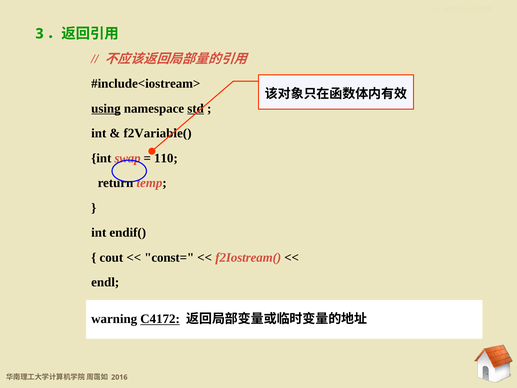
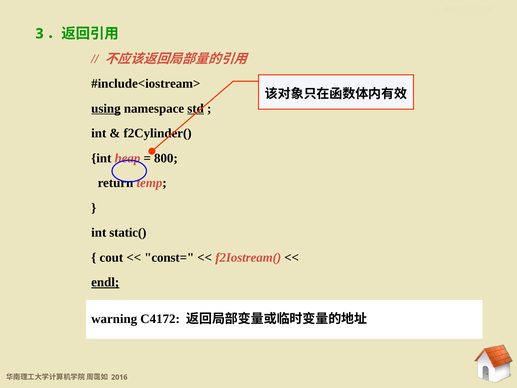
f2Variable(: f2Variable( -> f2Cylinder(
swap: swap -> heap
110: 110 -> 800
endif(: endif( -> static(
endl underline: none -> present
C4172 underline: present -> none
